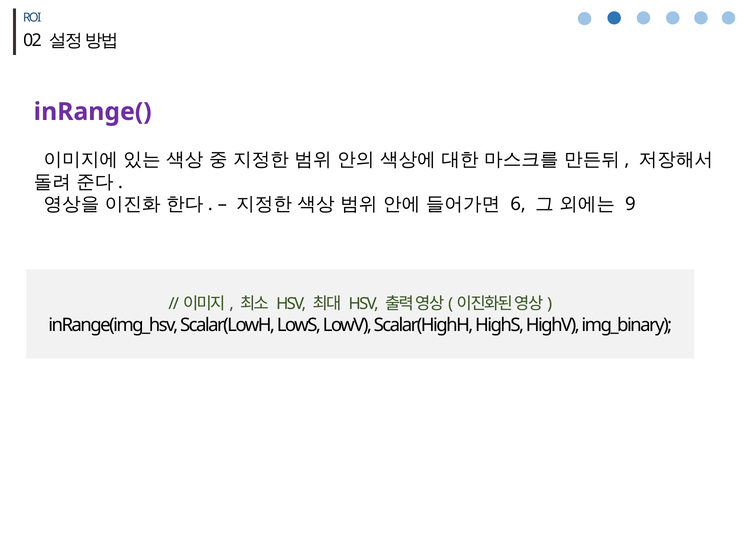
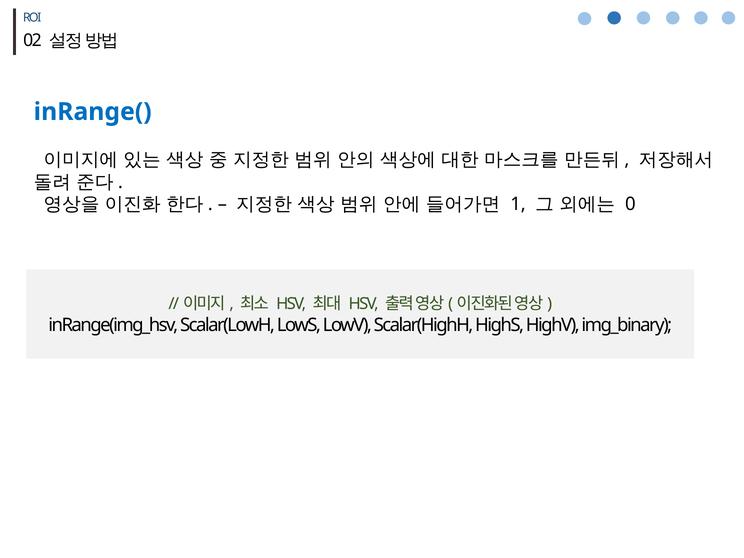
inRange( colour: purple -> blue
6: 6 -> 1
9: 9 -> 0
